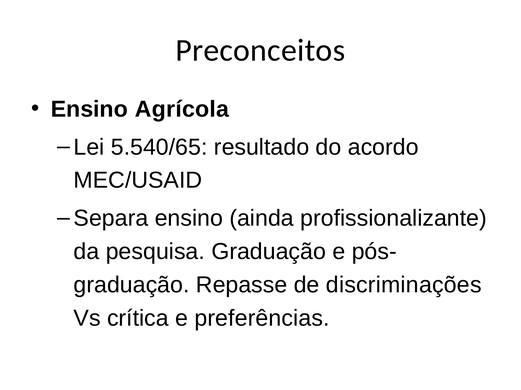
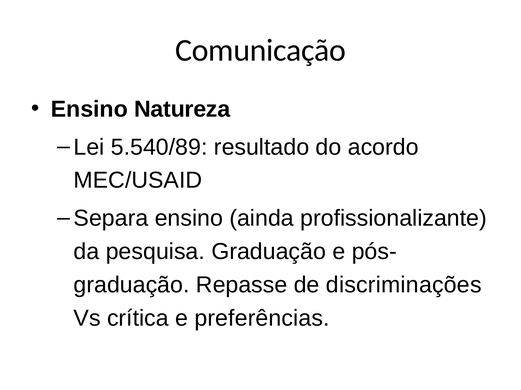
Preconceitos: Preconceitos -> Comunicação
Agrícola: Agrícola -> Natureza
5.540/65: 5.540/65 -> 5.540/89
